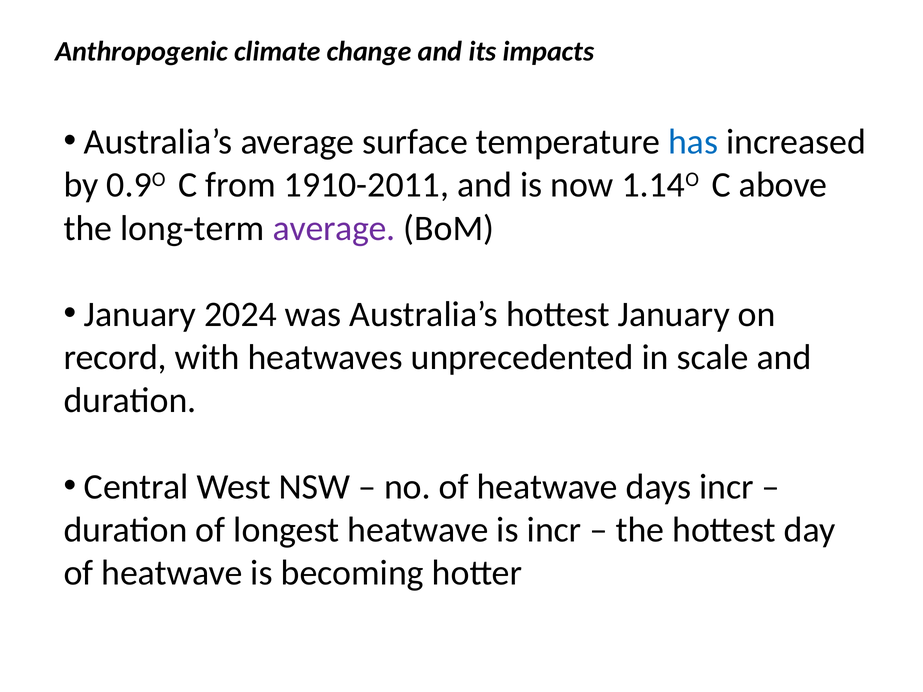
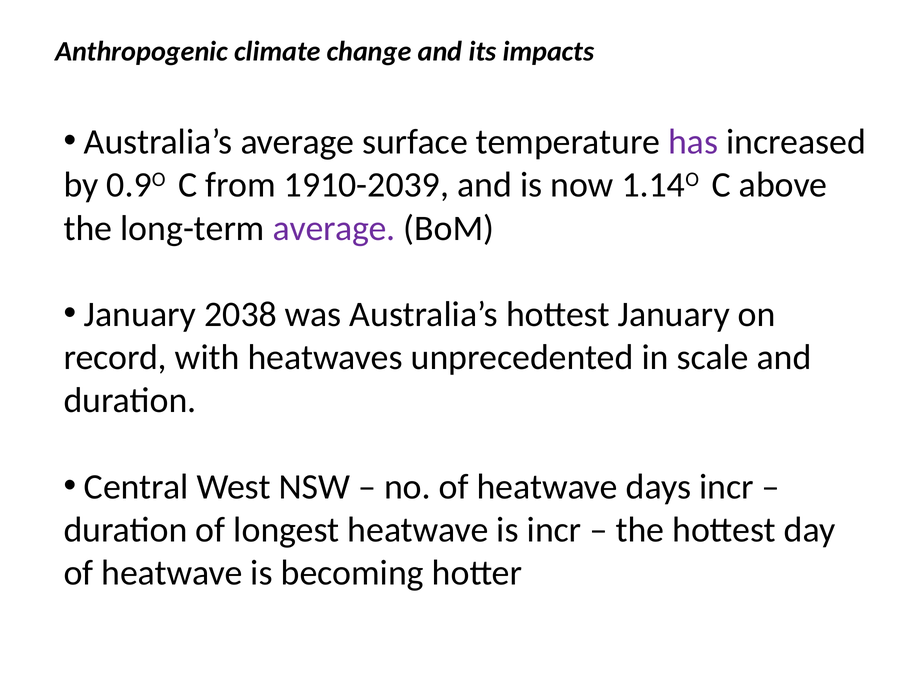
has colour: blue -> purple
1910-2011: 1910-2011 -> 1910-2039
2024: 2024 -> 2038
